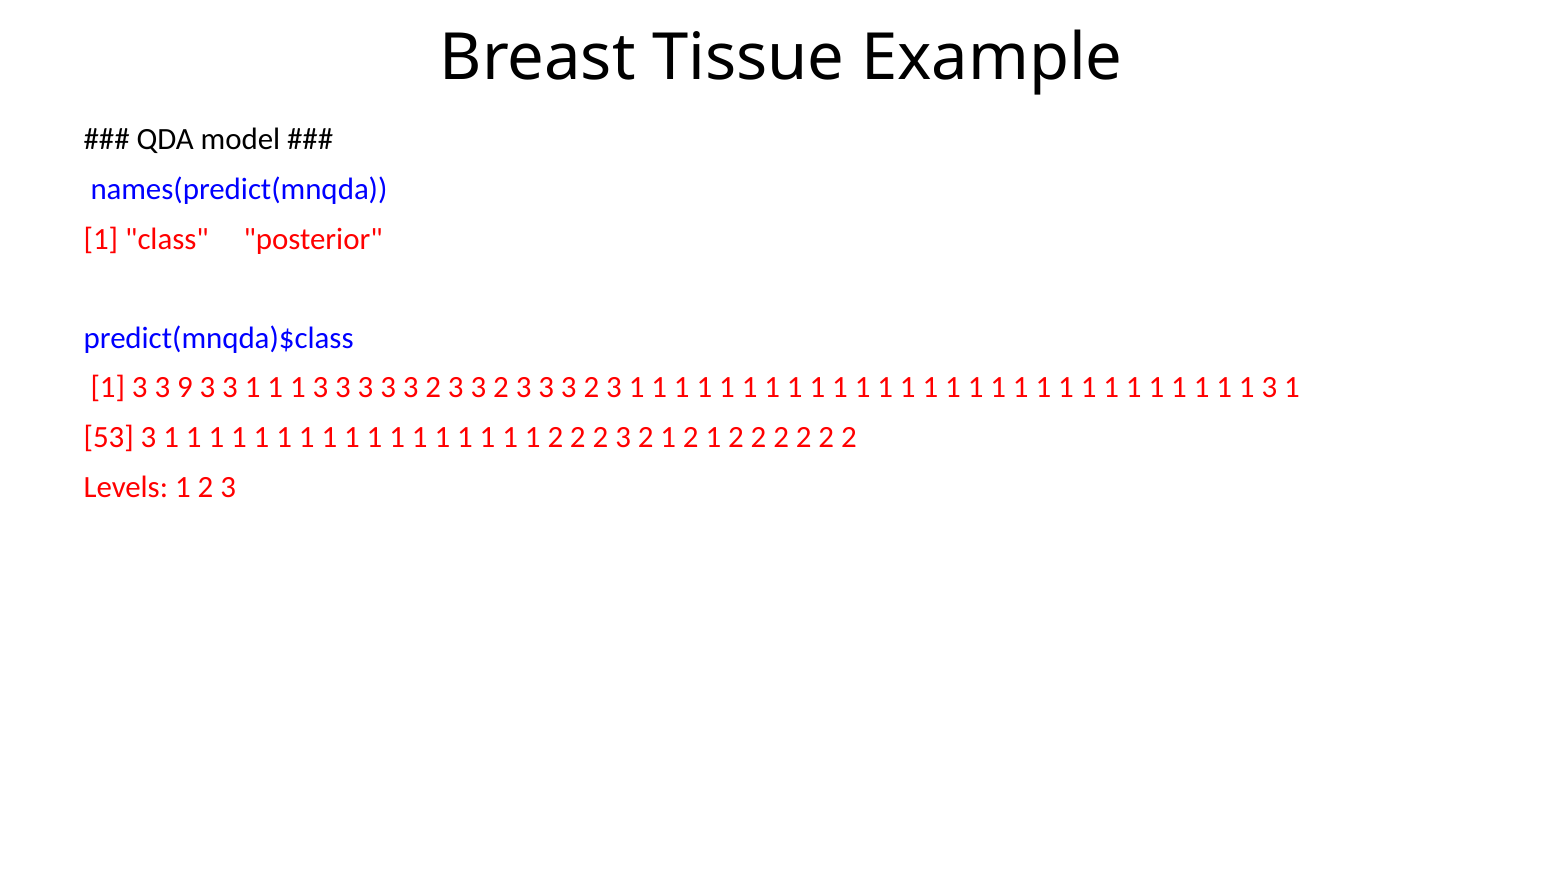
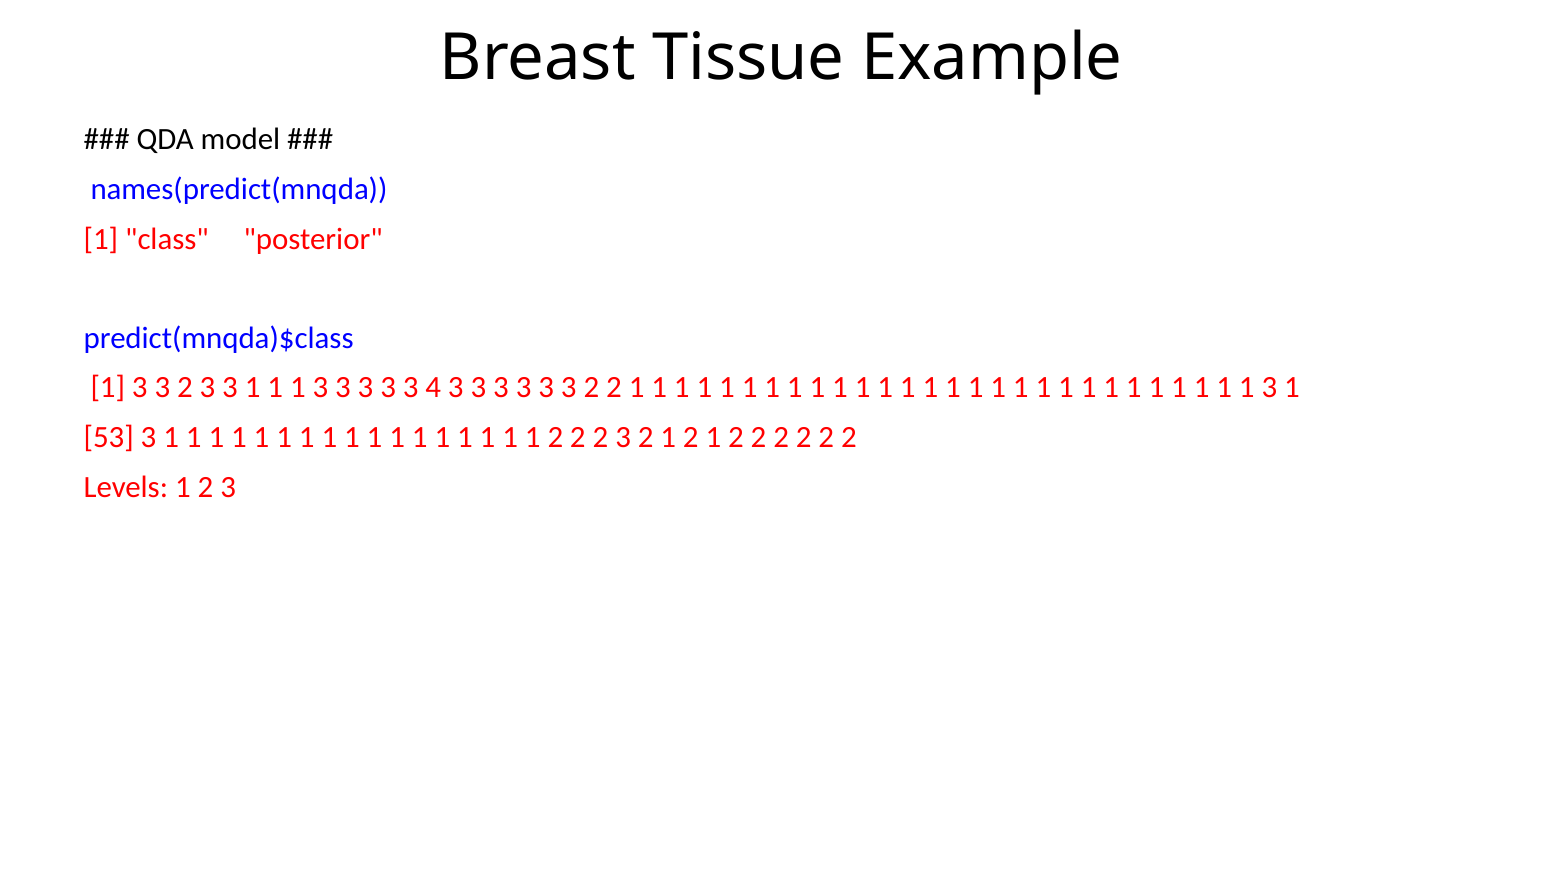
1 3 3 9: 9 -> 2
2 at (433, 388): 2 -> 4
2 at (501, 388): 2 -> 3
3 at (614, 388): 3 -> 2
